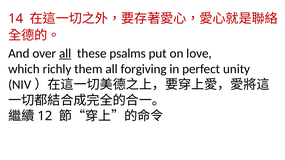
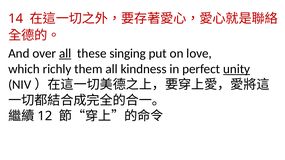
psalms: psalms -> singing
forgiving: forgiving -> kindness
unity underline: none -> present
